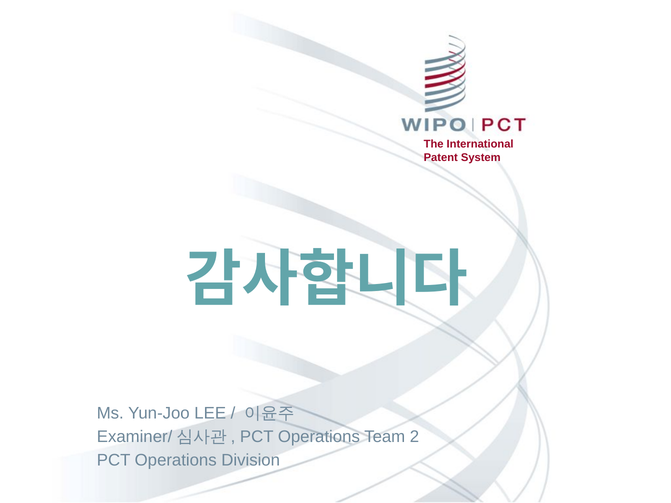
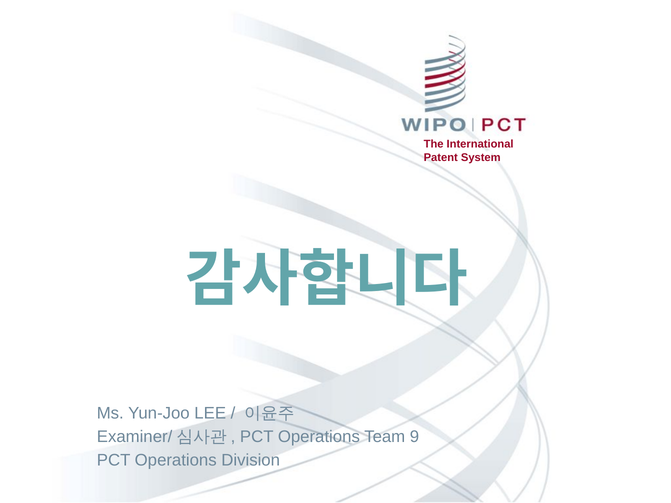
2: 2 -> 9
